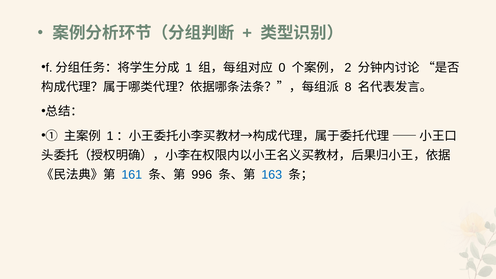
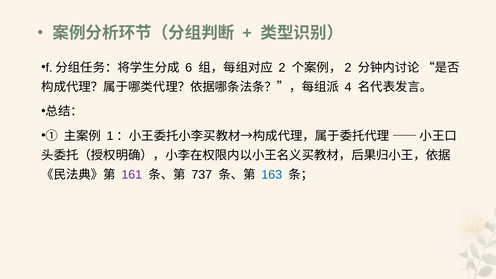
1: 1 -> 6
0: 0 -> 2
8: 8 -> 4
161 colour: blue -> purple
996: 996 -> 737
